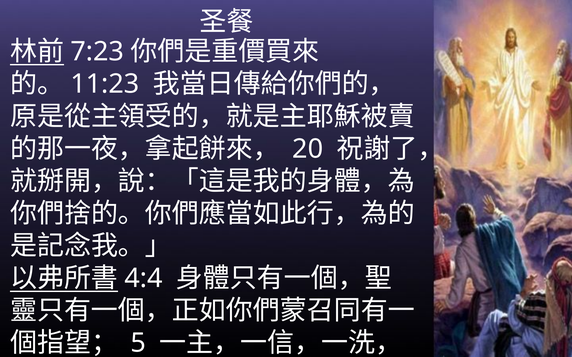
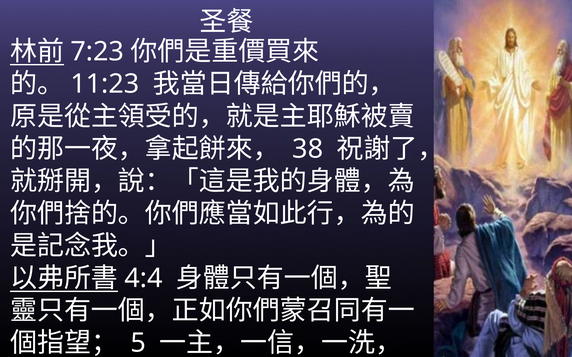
20: 20 -> 38
